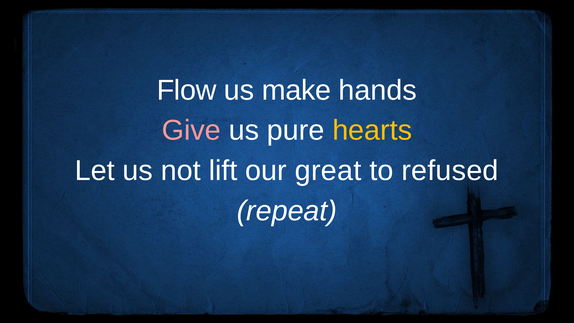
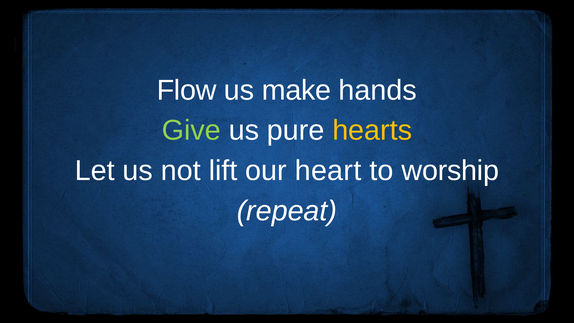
Give colour: pink -> light green
great: great -> heart
refused: refused -> worship
